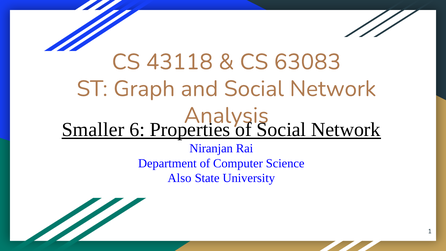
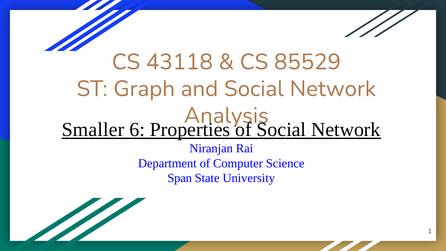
63083: 63083 -> 85529
Also: Also -> Span
